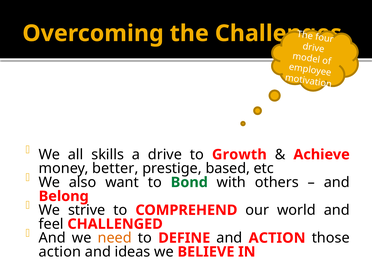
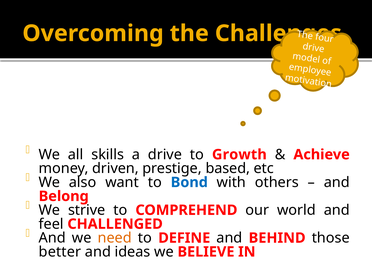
better: better -> driven
Bond colour: green -> blue
and ACTION: ACTION -> BEHIND
action at (60, 252): action -> better
